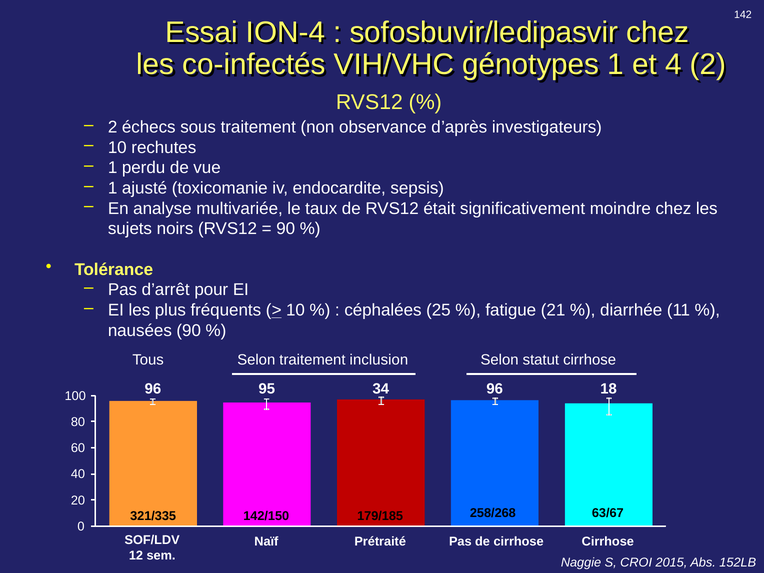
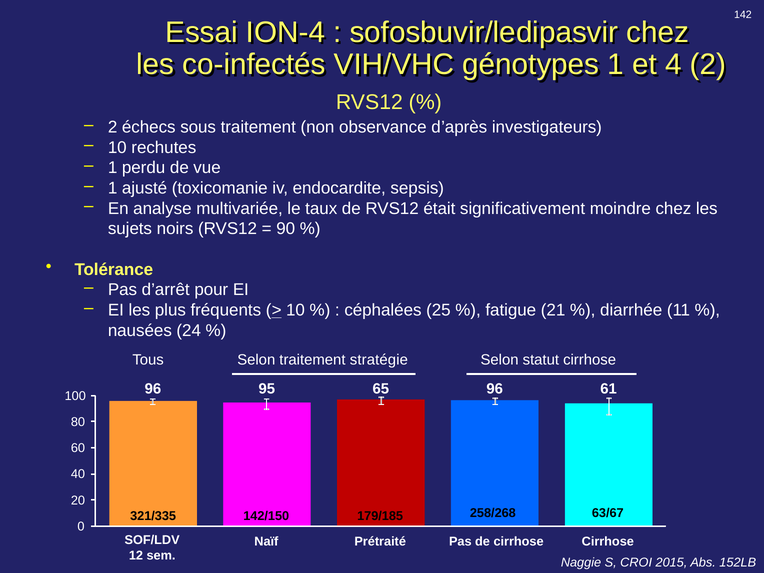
nausées 90: 90 -> 24
inclusion: inclusion -> stratégie
34: 34 -> 65
18: 18 -> 61
